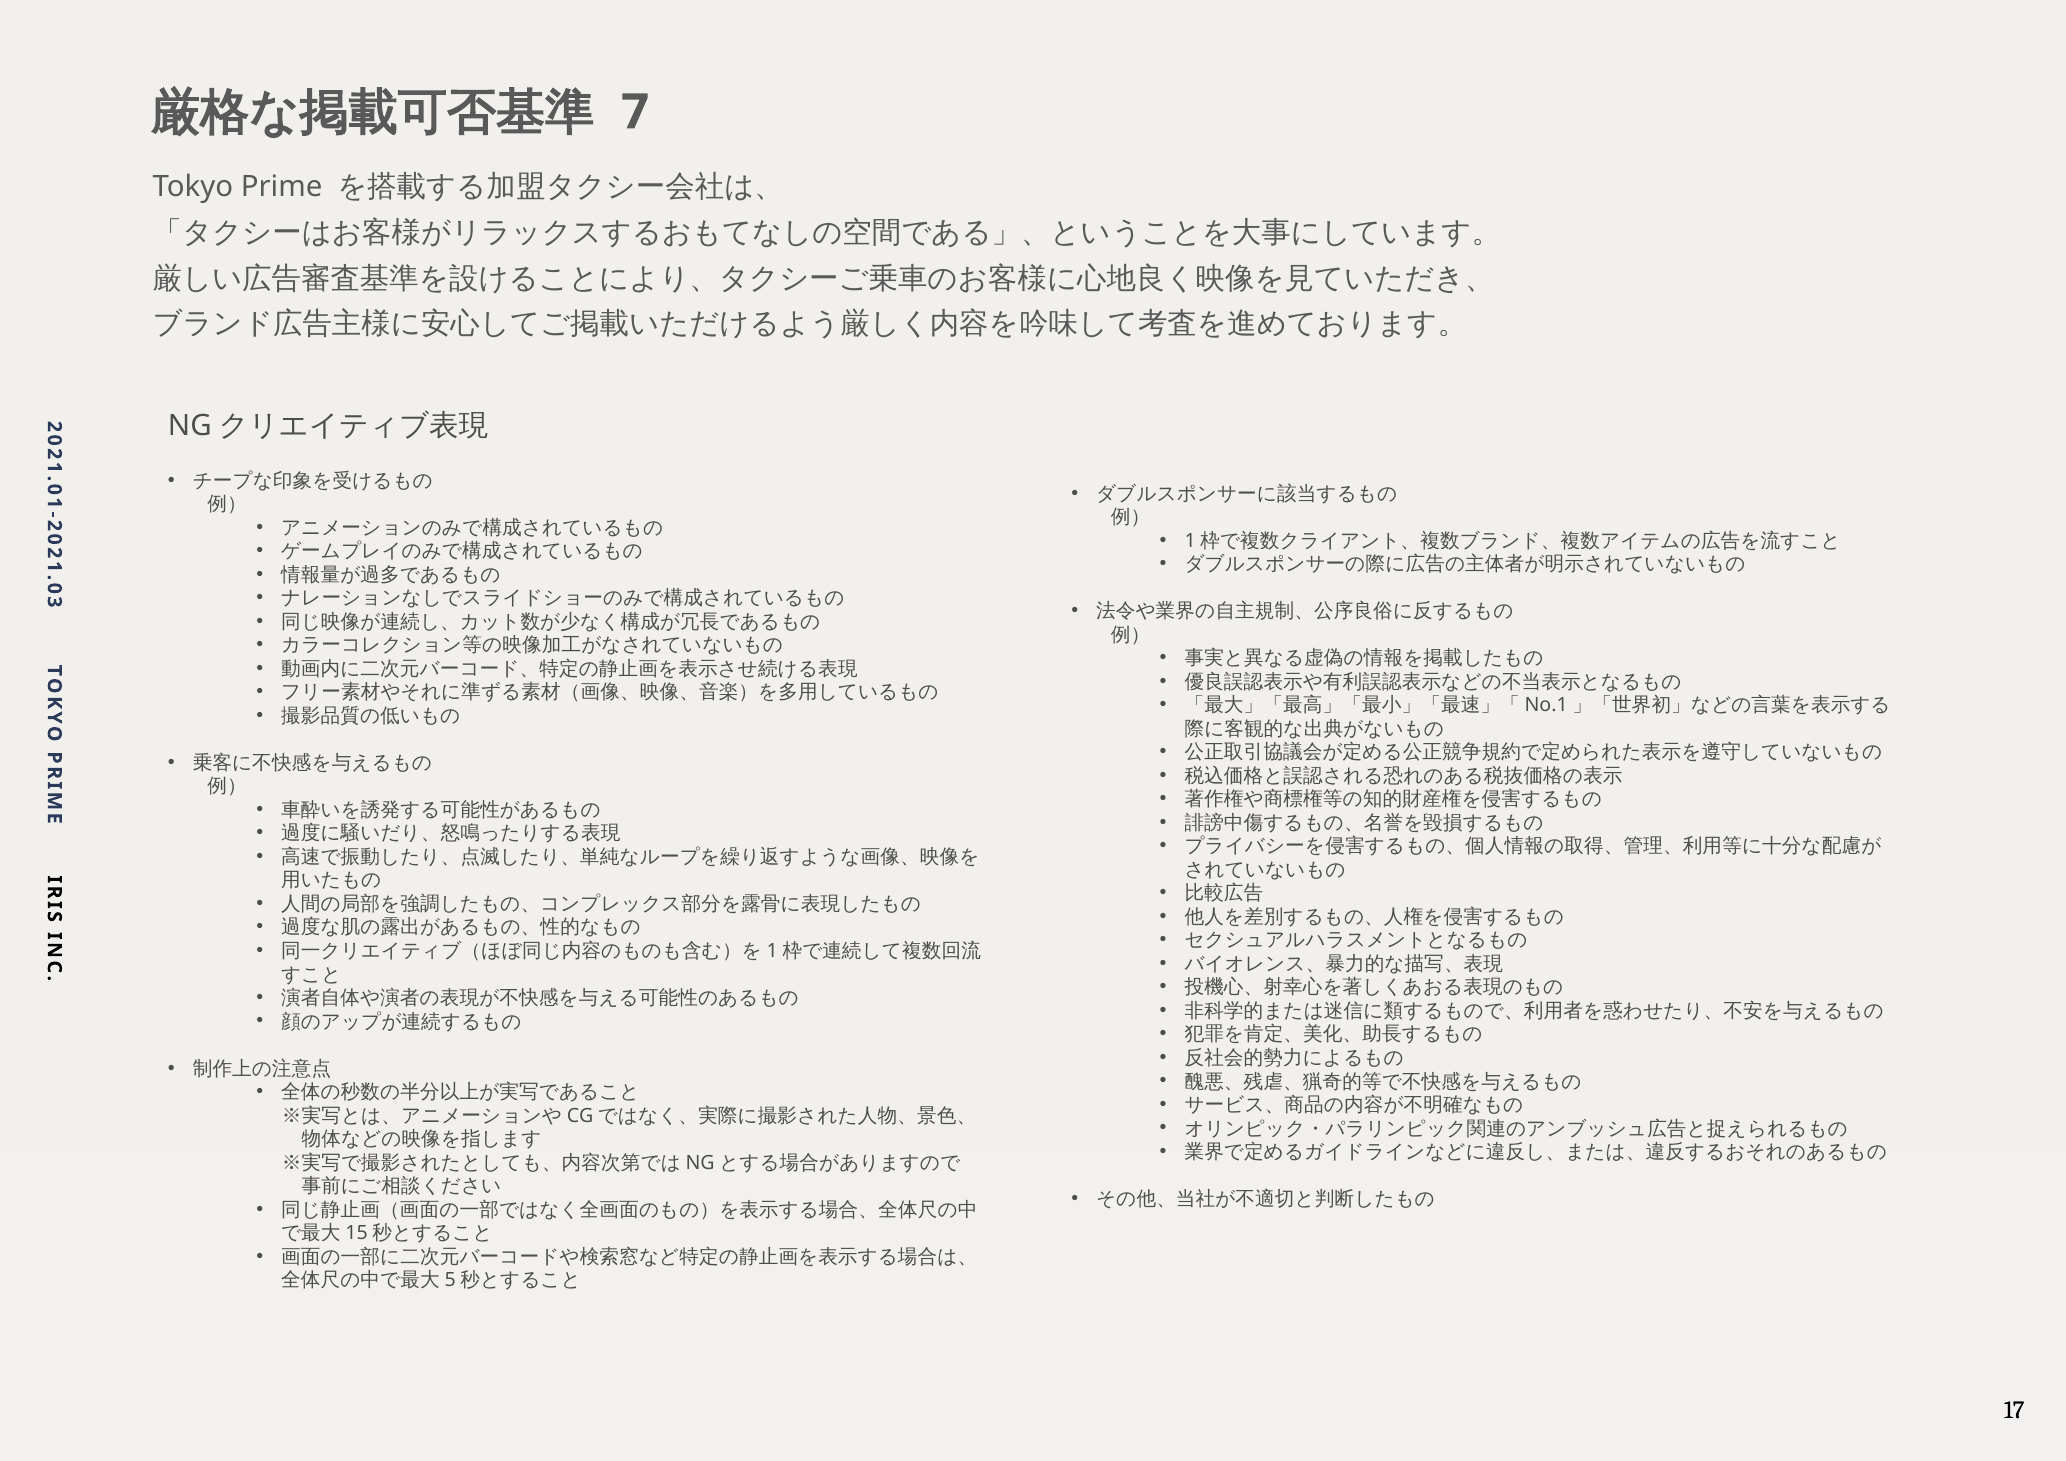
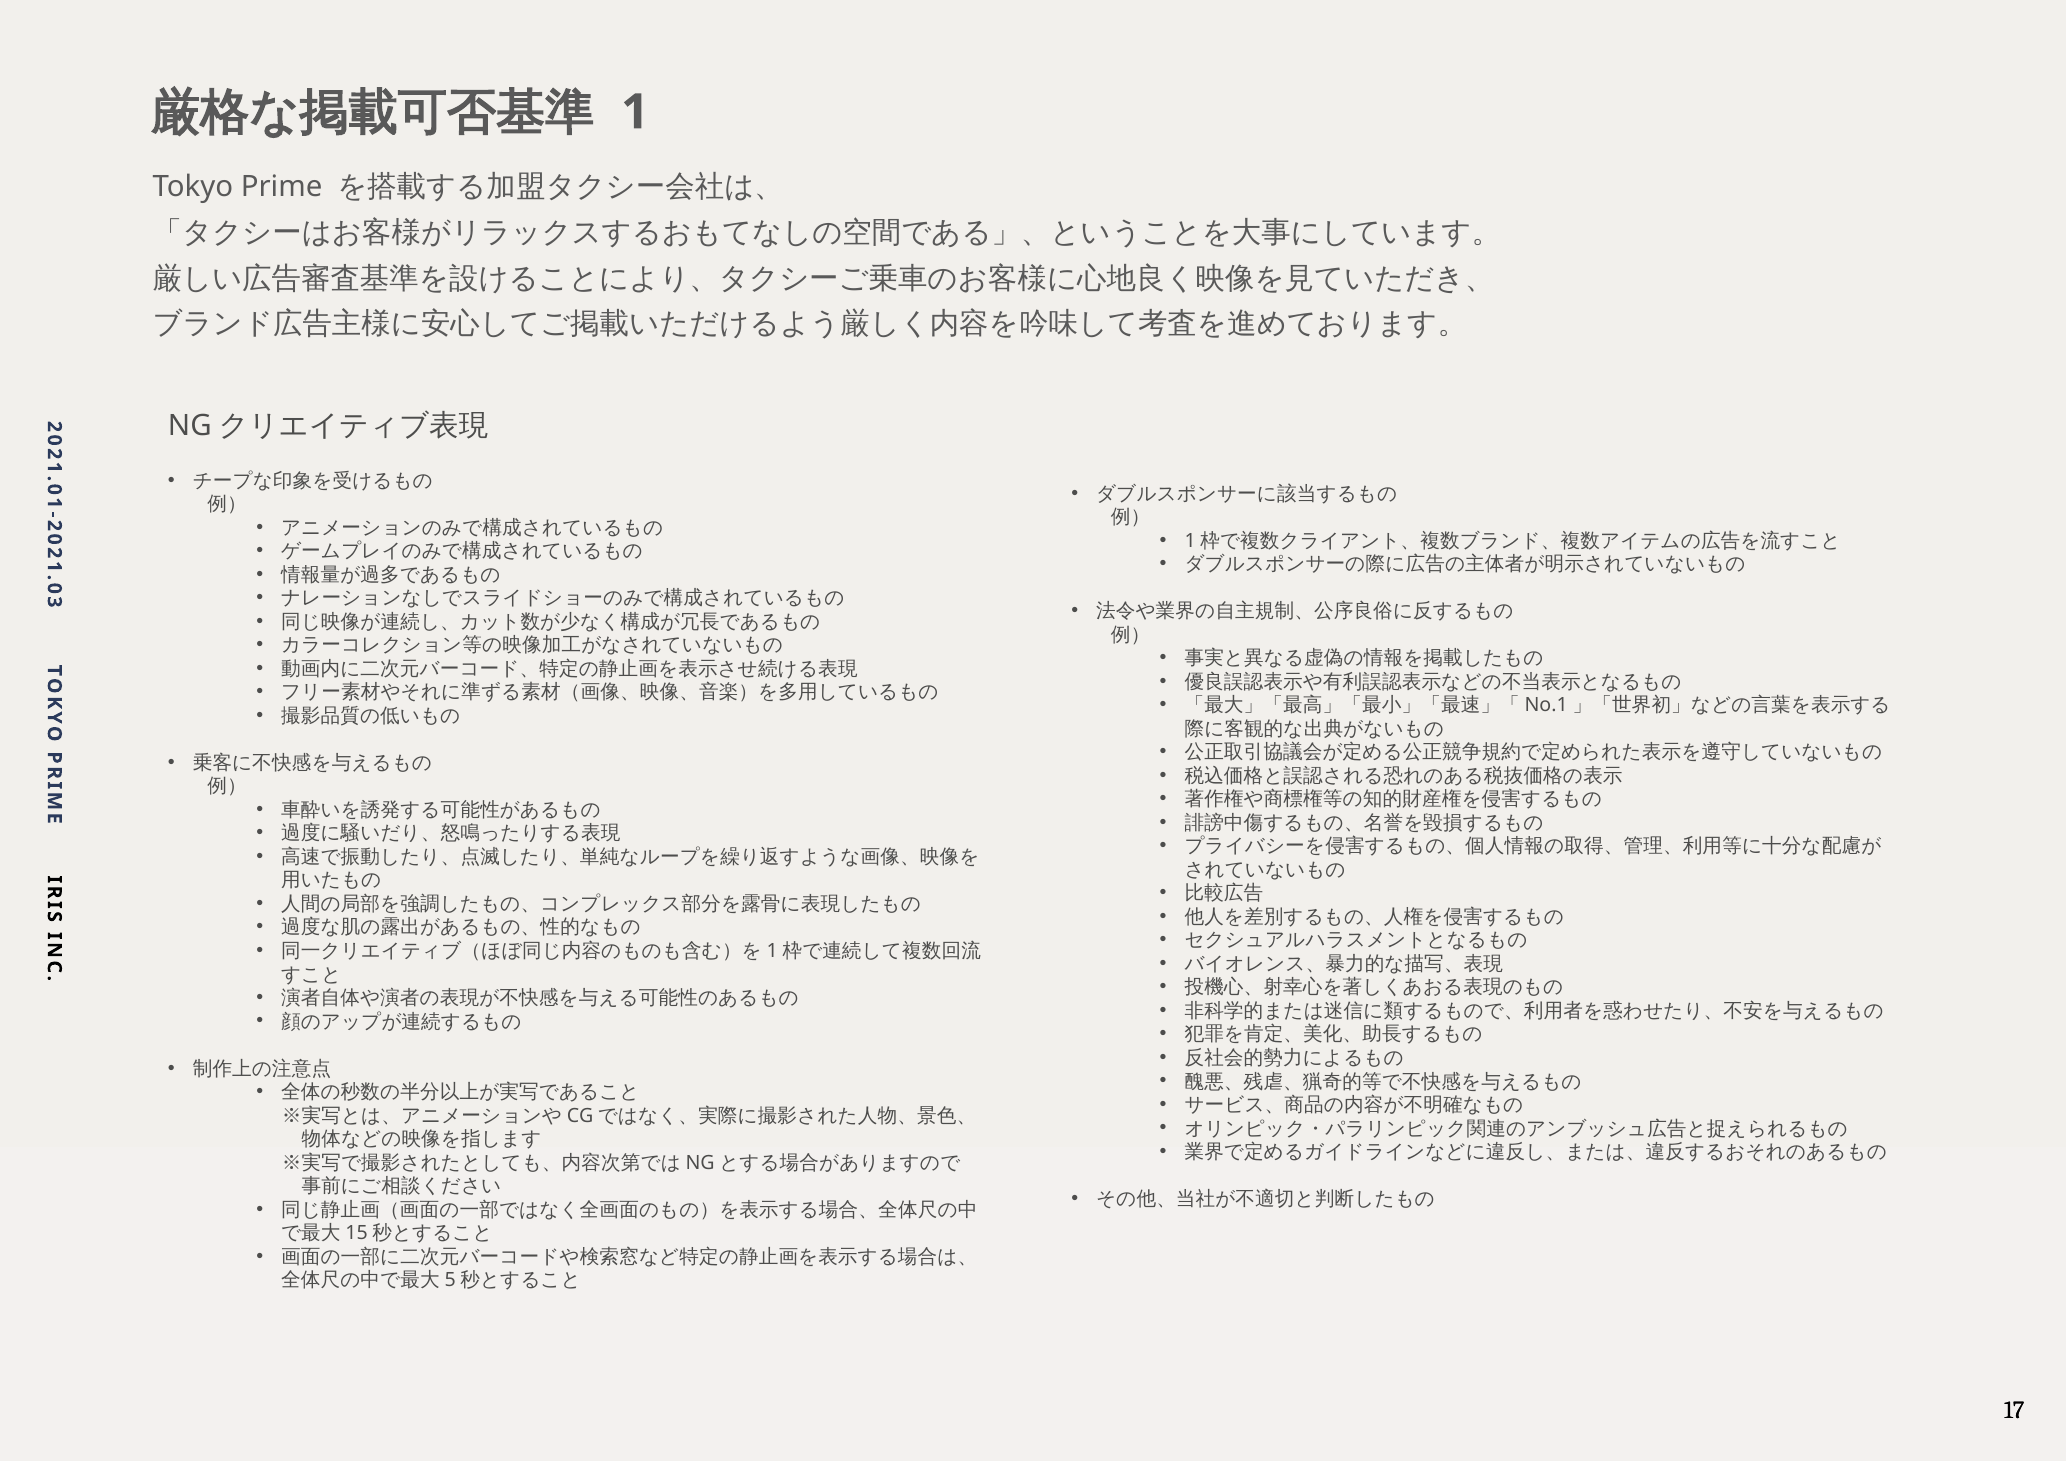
7 at (635, 112): 7 -> 1
